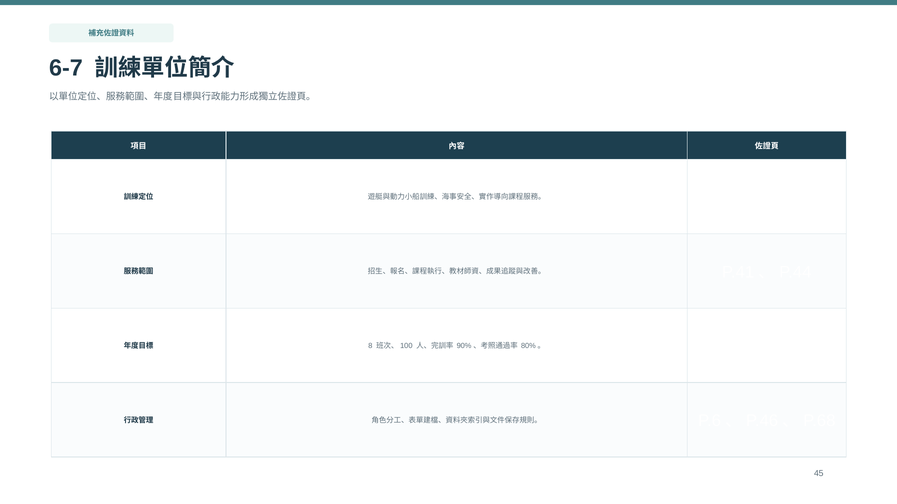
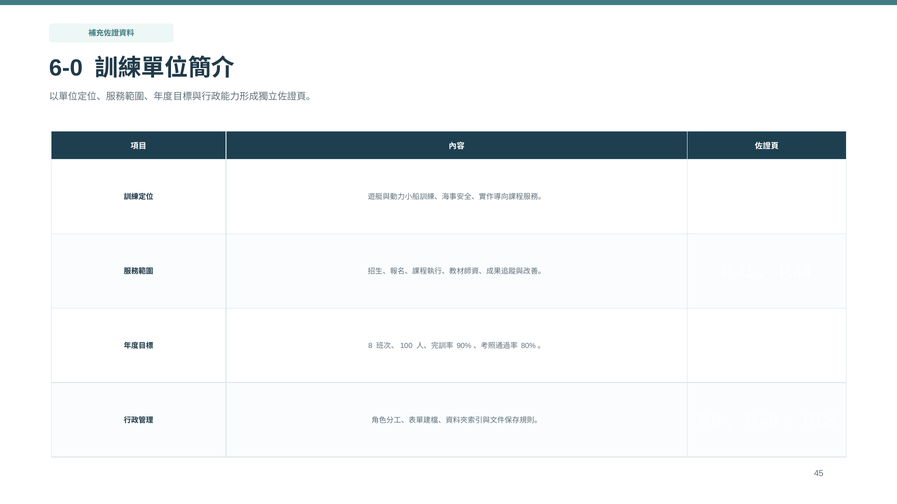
6-7: 6-7 -> 6-0
